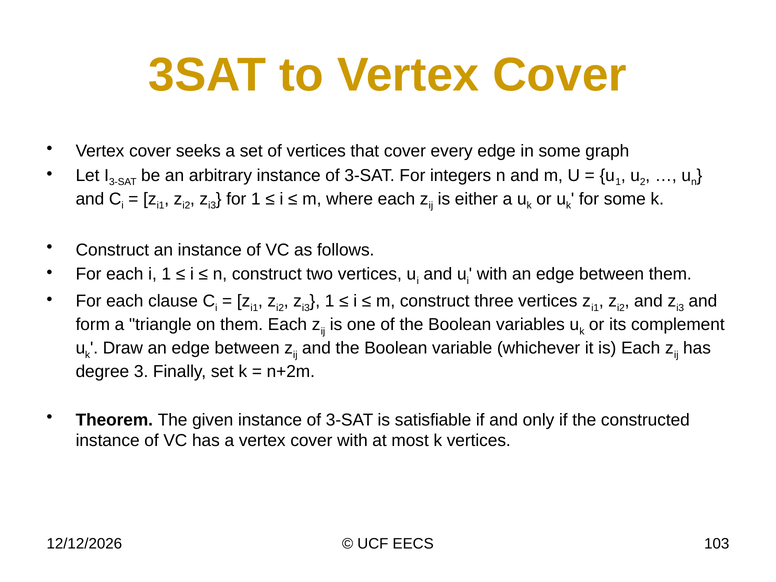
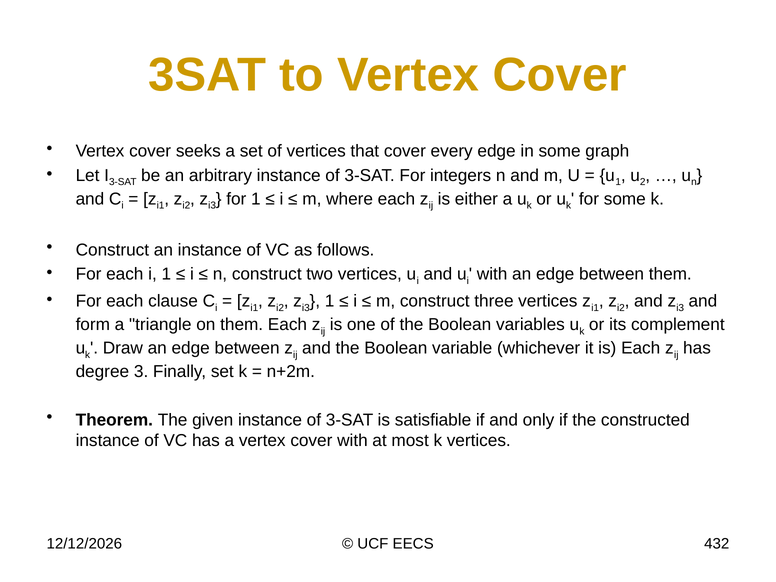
103: 103 -> 432
